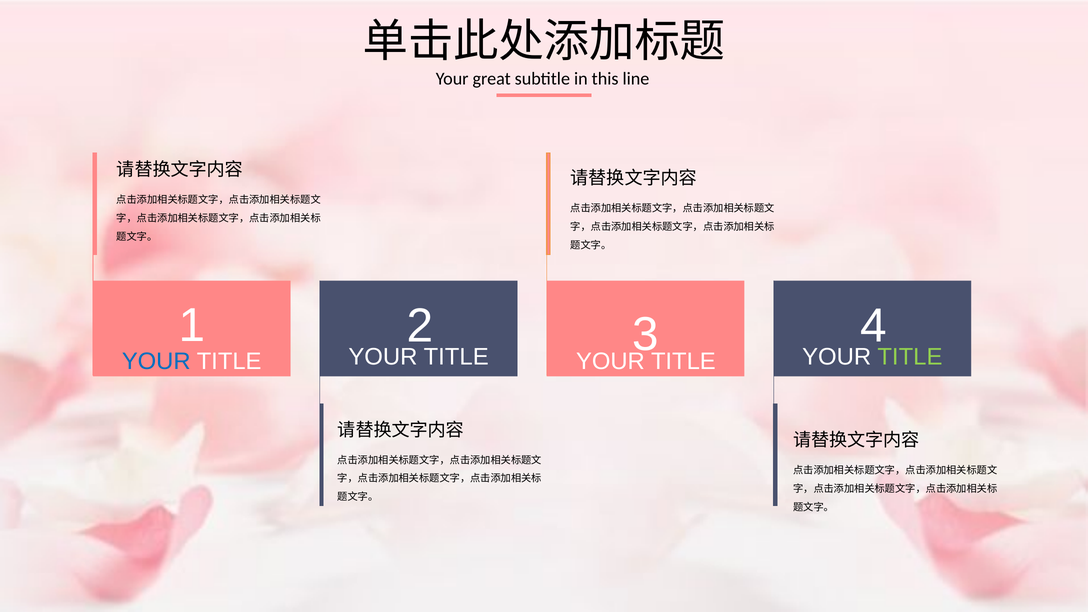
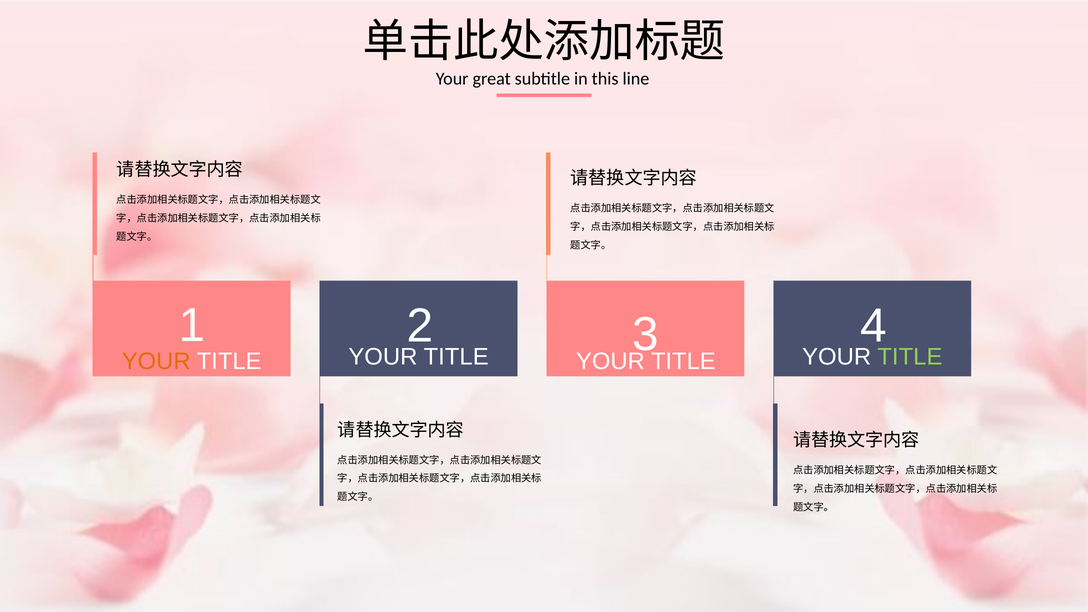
YOUR at (156, 362) colour: blue -> orange
